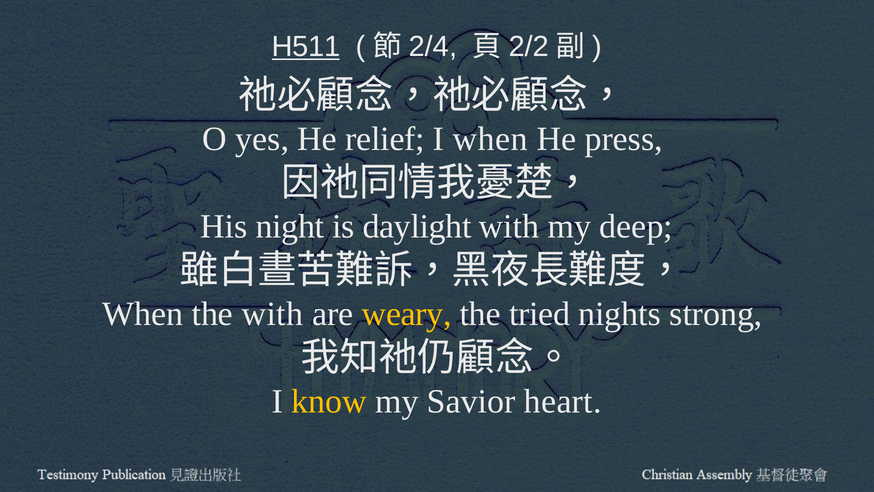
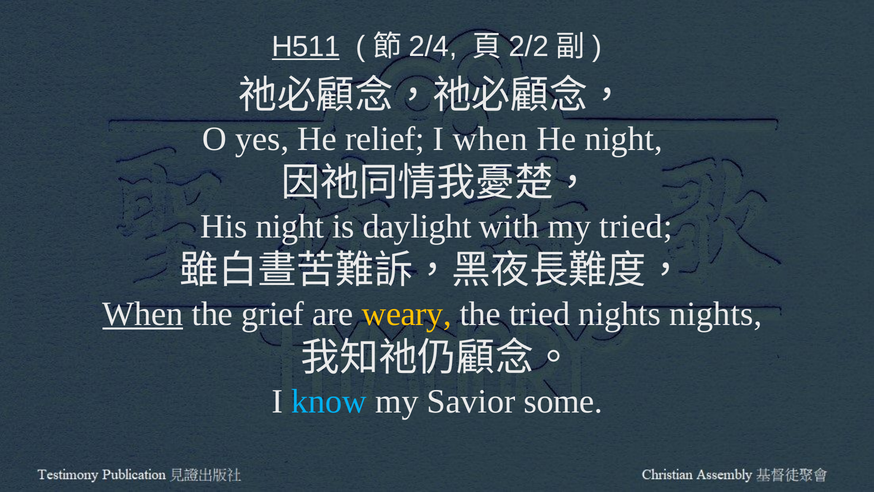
He press: press -> night
my deep: deep -> tried
When at (143, 314) underline: none -> present
the with: with -> grief
nights strong: strong -> nights
know colour: yellow -> light blue
heart: heart -> some
